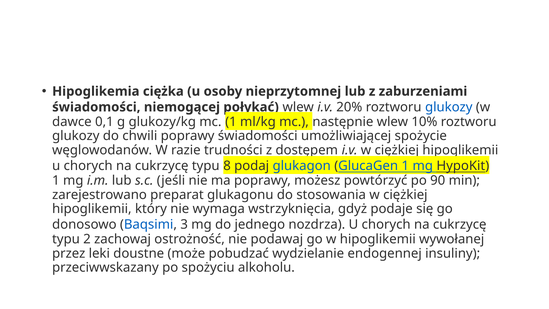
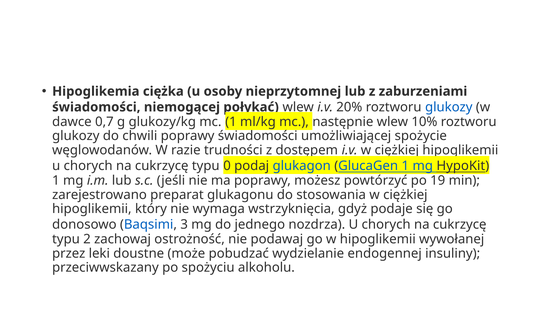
0,1: 0,1 -> 0,7
8: 8 -> 0
90: 90 -> 19
